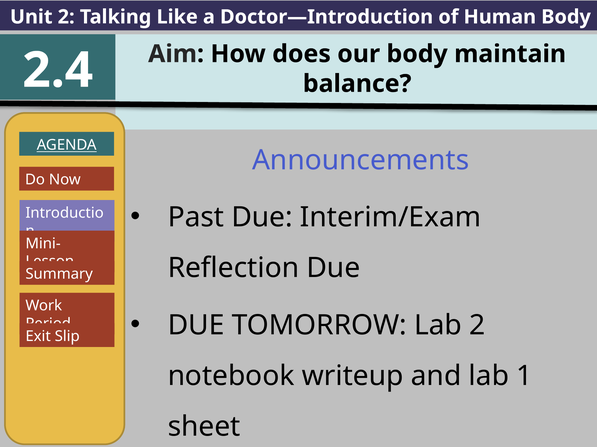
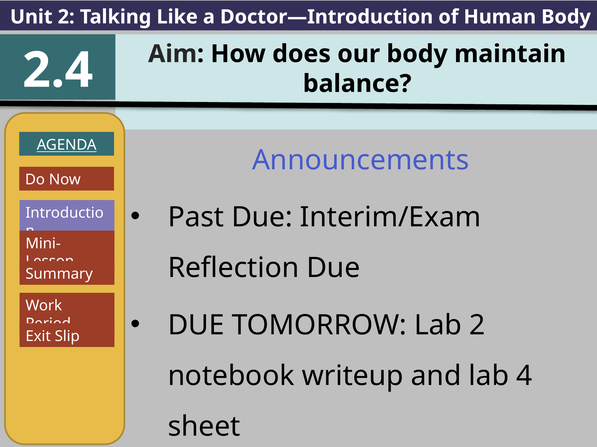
1: 1 -> 4
